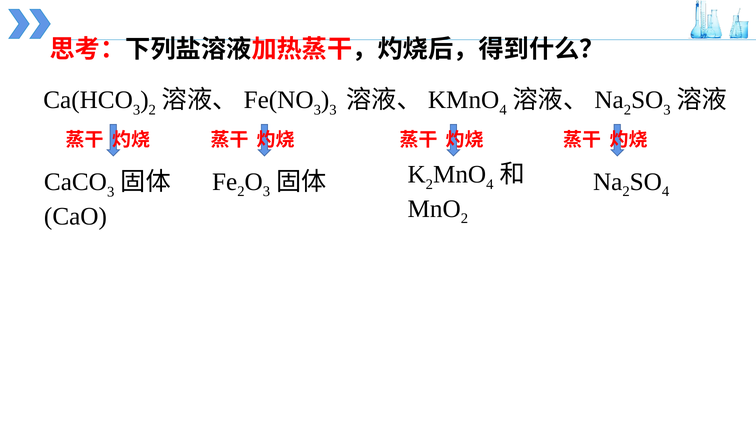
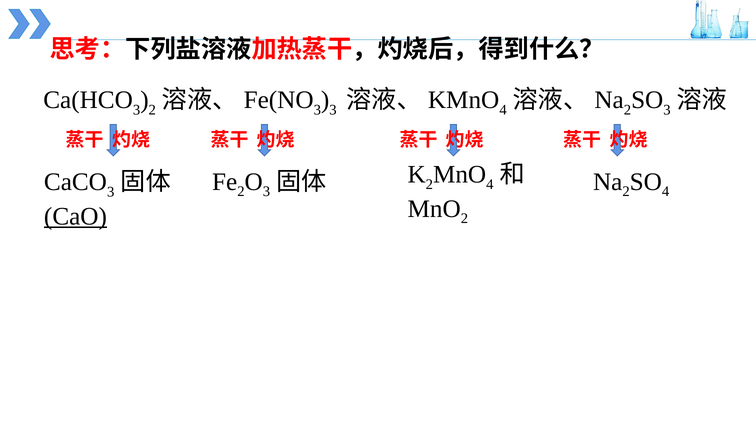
CaO underline: none -> present
